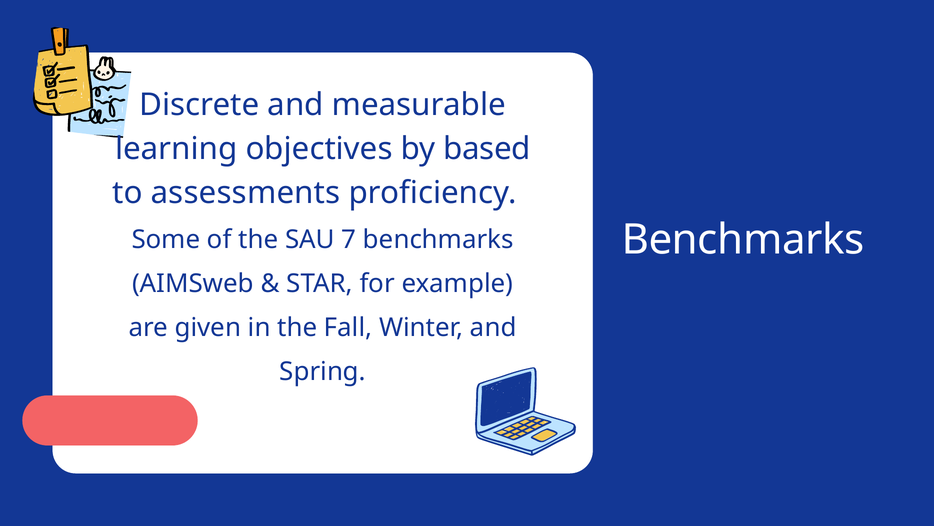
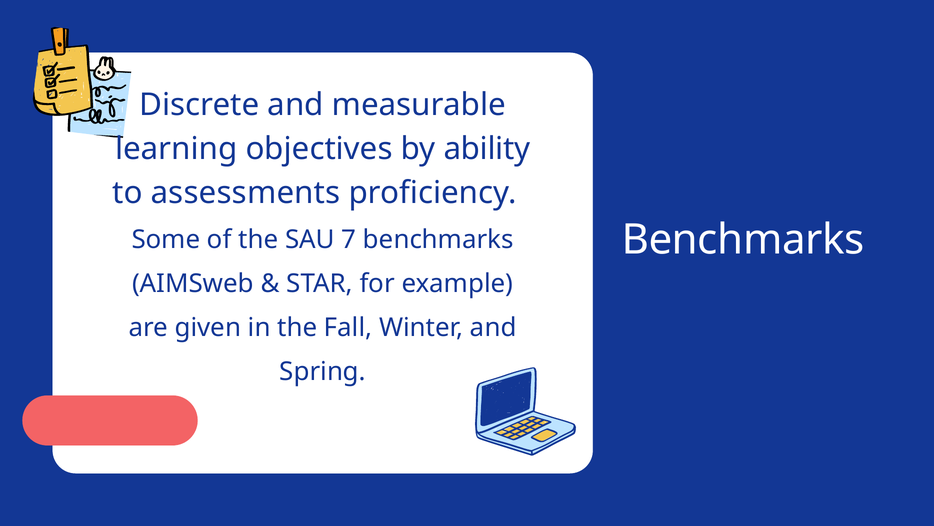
based: based -> ability
